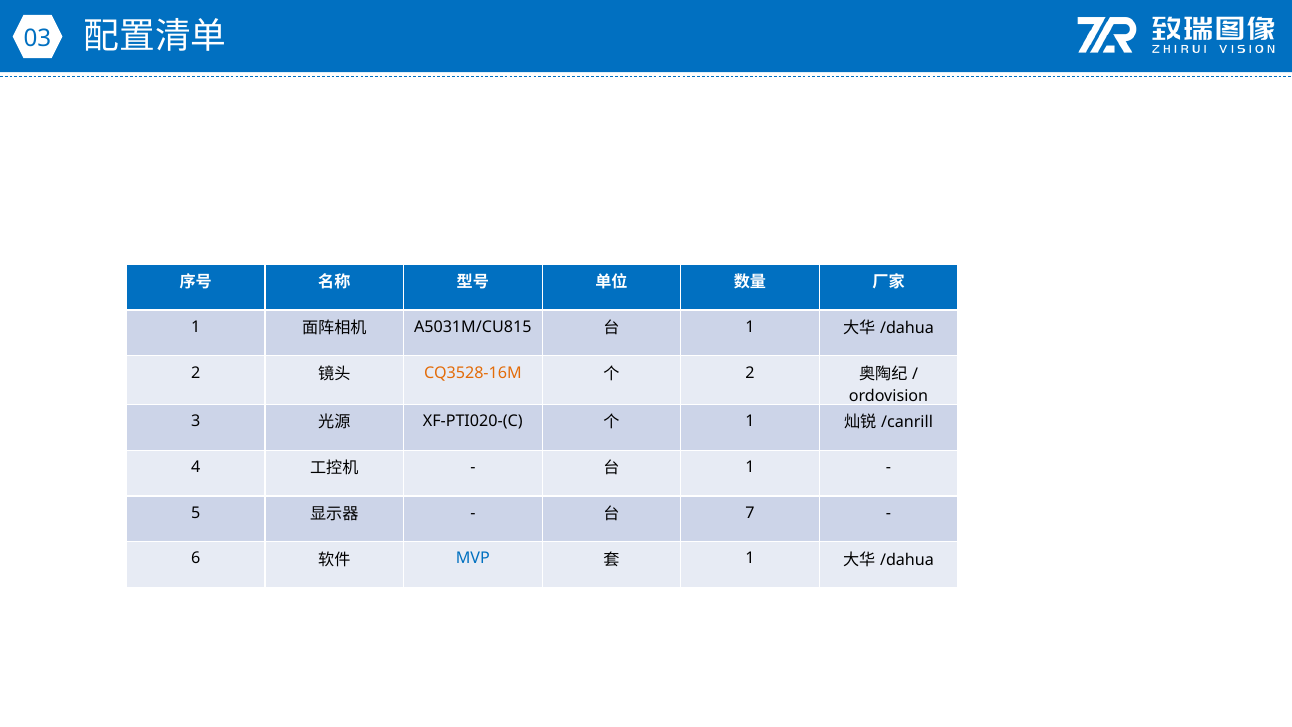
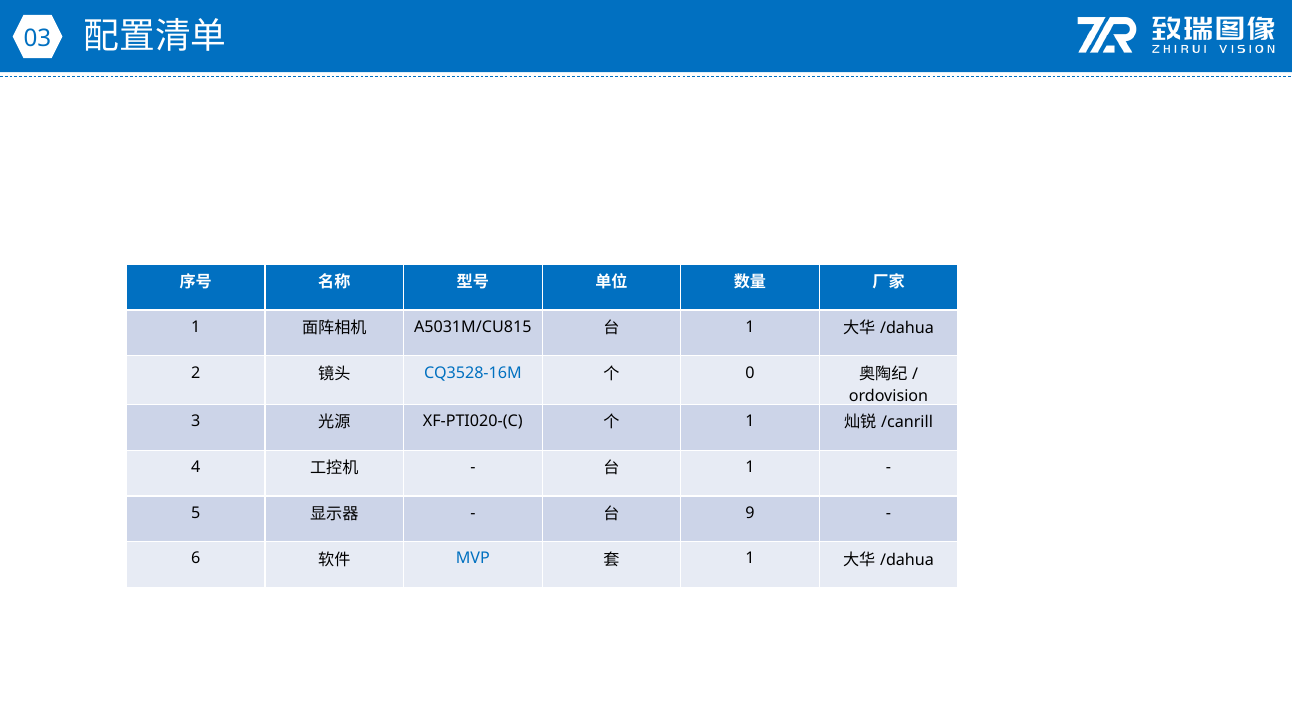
CQ3528-16M colour: orange -> blue
2 at (750, 373): 2 -> 0
7: 7 -> 9
